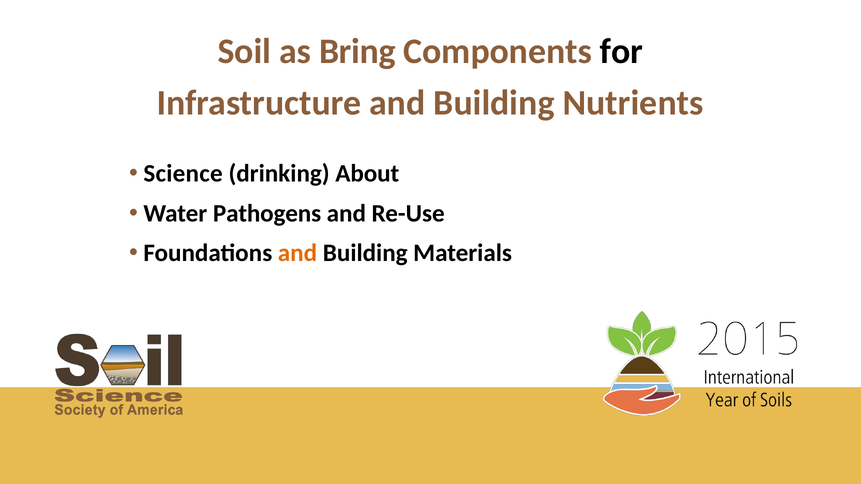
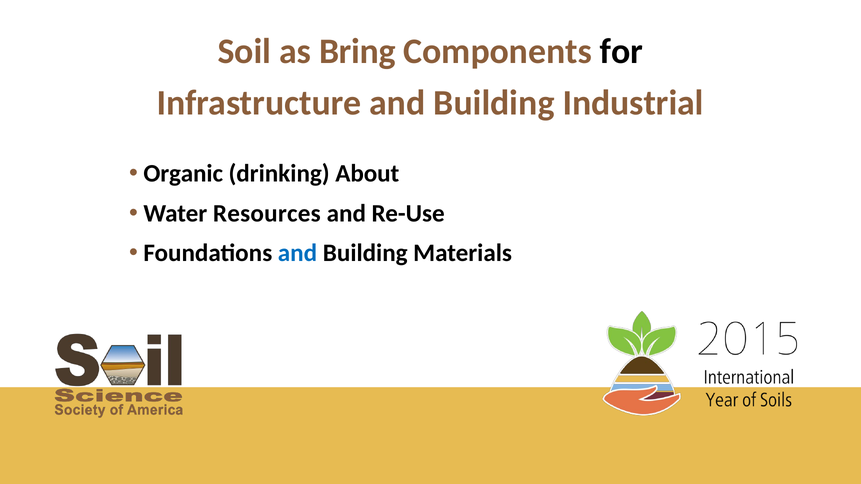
Nutrients: Nutrients -> Industrial
Science: Science -> Organic
Pathogens: Pathogens -> Resources
and at (297, 253) colour: orange -> blue
